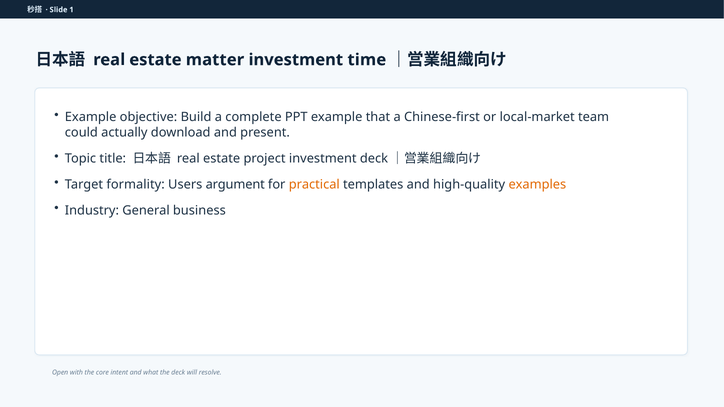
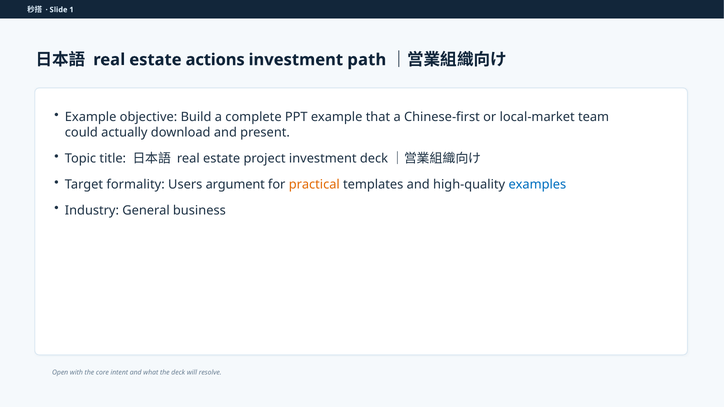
matter: matter -> actions
time: time -> path
examples colour: orange -> blue
